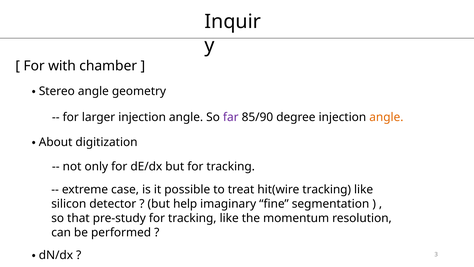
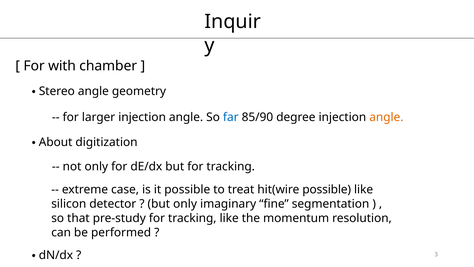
far colour: purple -> blue
hit(wire tracking: tracking -> possible
but help: help -> only
